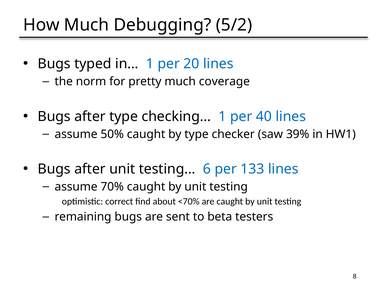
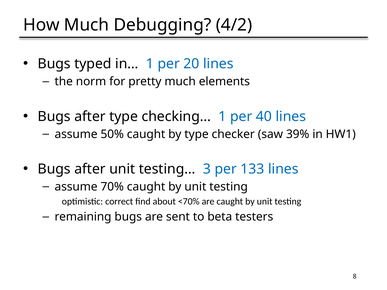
5/2: 5/2 -> 4/2
coverage: coverage -> elements
6: 6 -> 3
